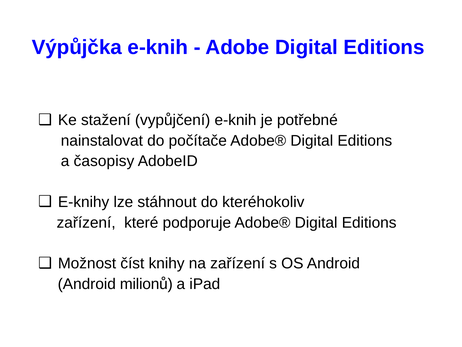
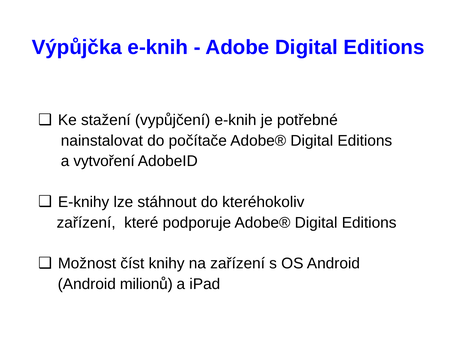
časopisy: časopisy -> vytvoření
